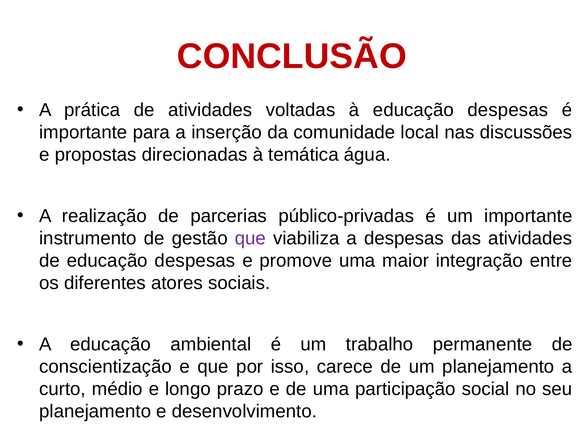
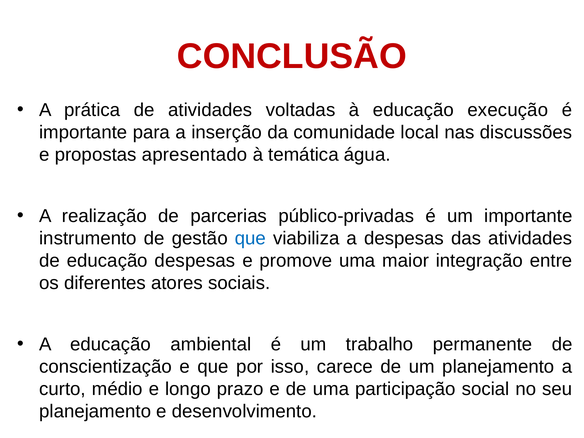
à educação despesas: despesas -> execução
direcionadas: direcionadas -> apresentado
que at (250, 238) colour: purple -> blue
